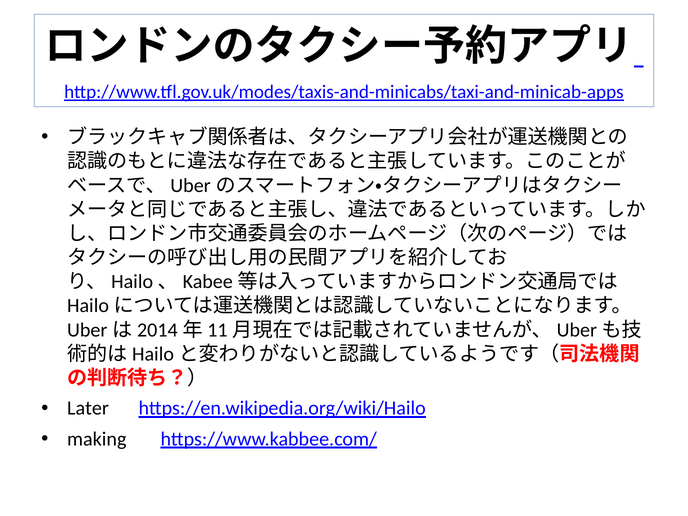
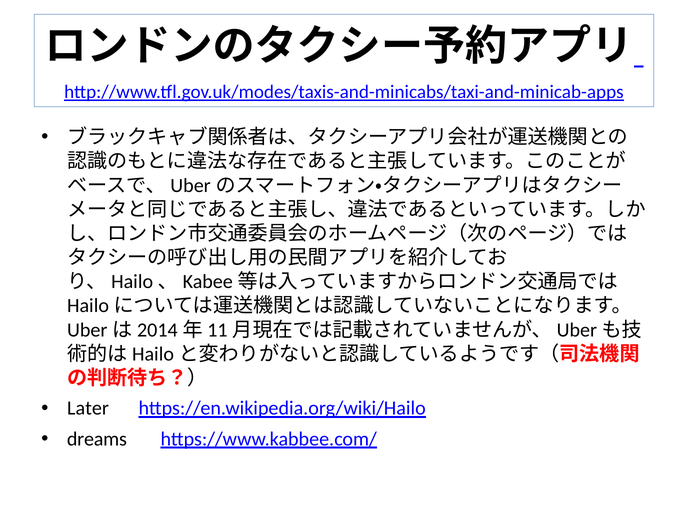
making: making -> dreams
